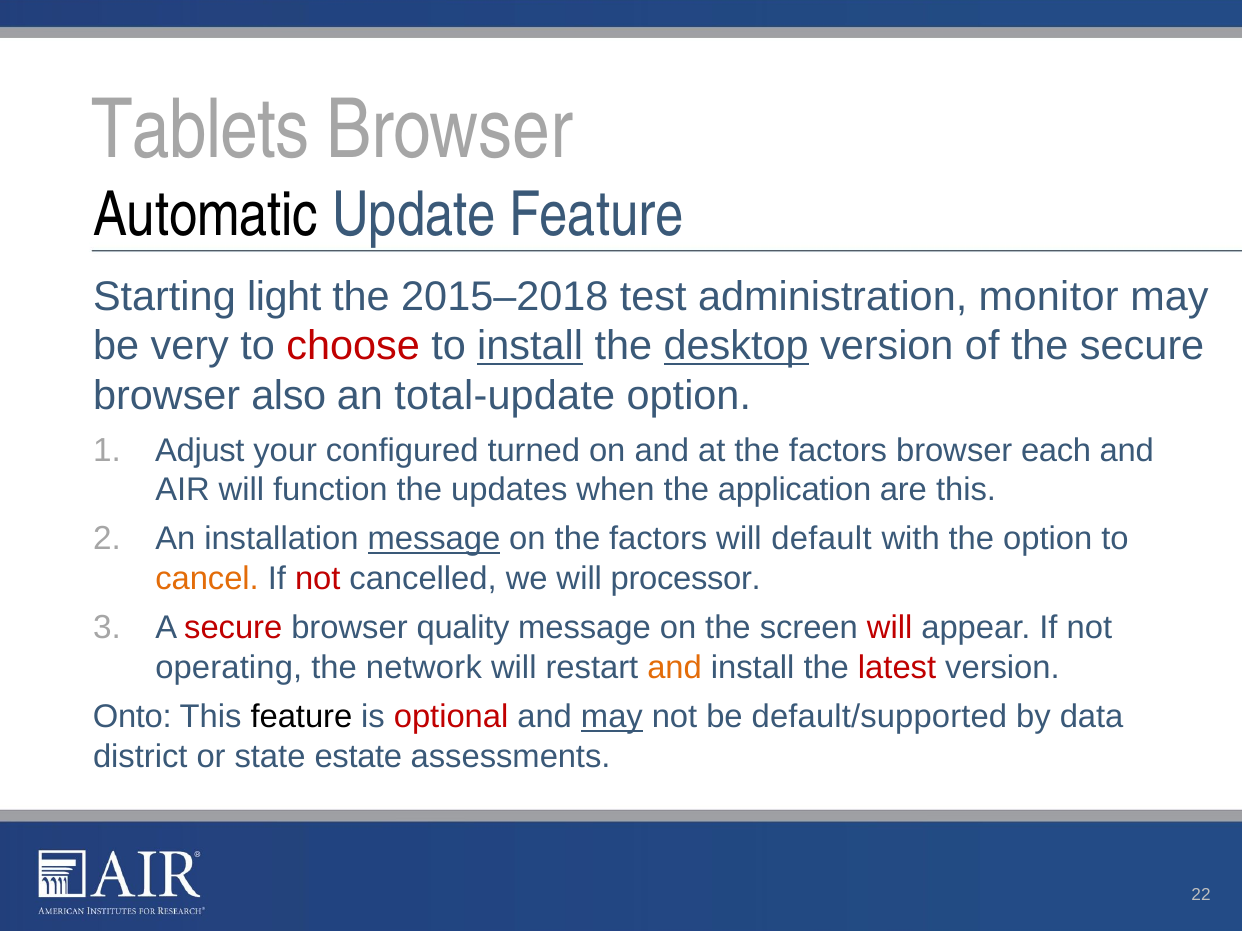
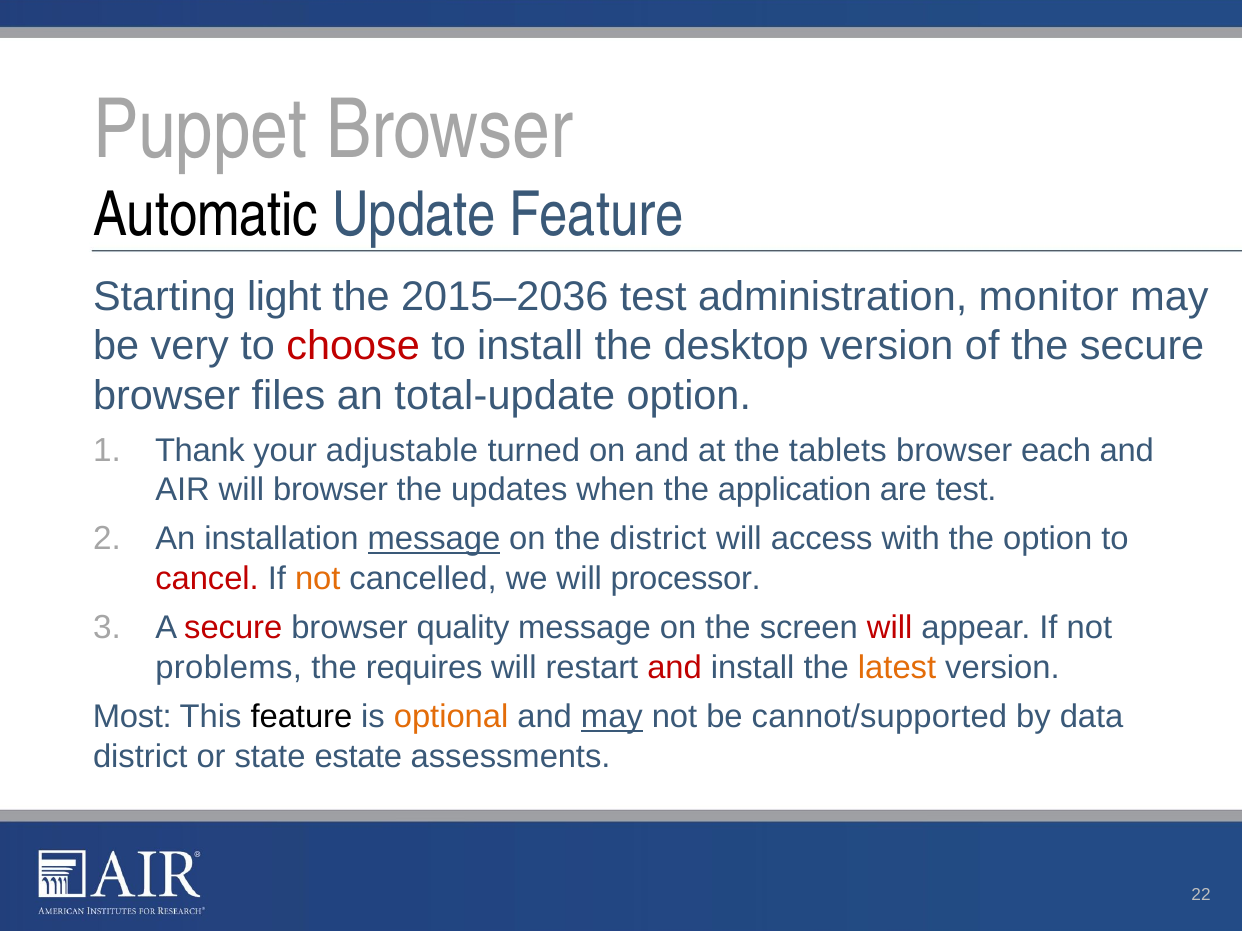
Tablets: Tablets -> Puppet
2015–2018: 2015–2018 -> 2015–2036
install at (530, 347) underline: present -> none
desktop underline: present -> none
also: also -> files
Adjust: Adjust -> Thank
configured: configured -> adjustable
at the factors: factors -> tablets
will function: function -> browser
are this: this -> test
on the factors: factors -> district
default: default -> access
cancel colour: orange -> red
not at (318, 579) colour: red -> orange
operating: operating -> problems
network: network -> requires
and at (675, 668) colour: orange -> red
latest colour: red -> orange
Onto: Onto -> Most
optional colour: red -> orange
default/supported: default/supported -> cannot/supported
